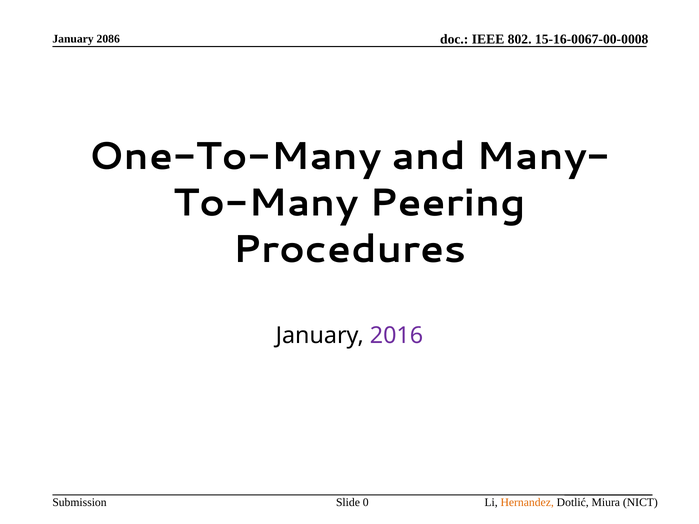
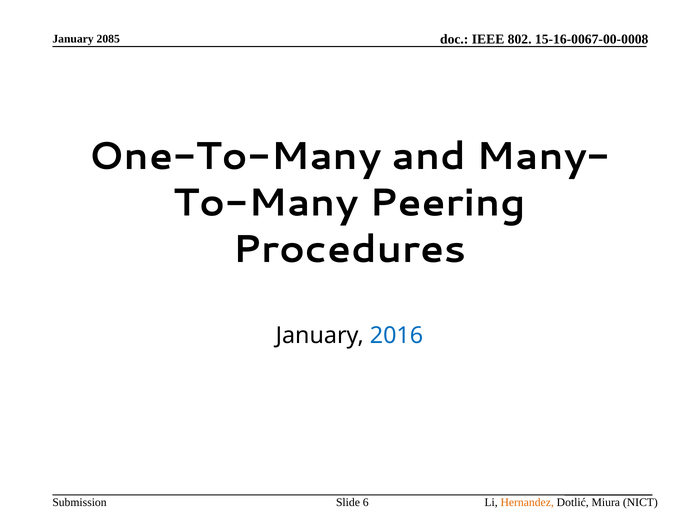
2086: 2086 -> 2085
2016 colour: purple -> blue
0: 0 -> 6
